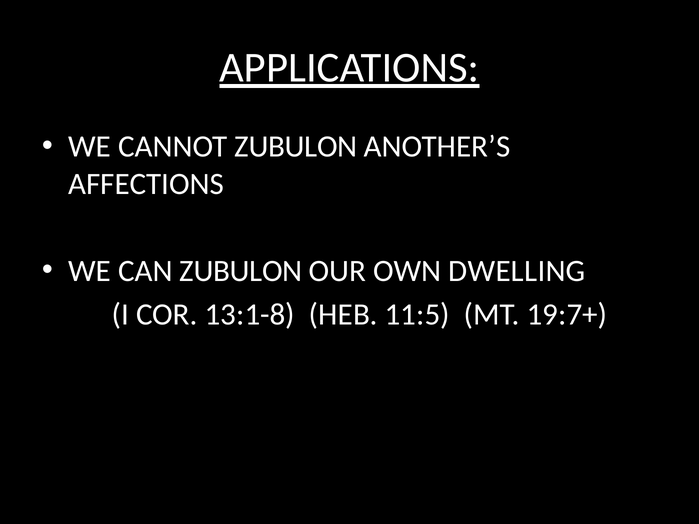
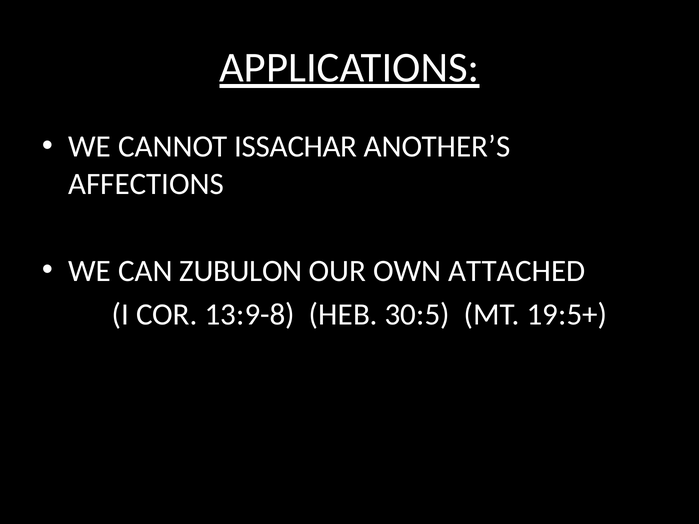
CANNOT ZUBULON: ZUBULON -> ISSACHAR
DWELLING: DWELLING -> ATTACHED
13:1-8: 13:1-8 -> 13:9-8
11:5: 11:5 -> 30:5
19:7+: 19:7+ -> 19:5+
